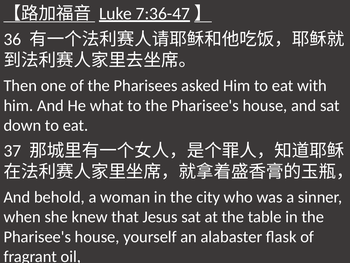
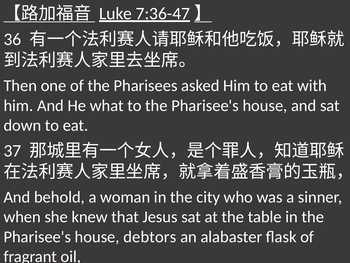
yourself: yourself -> debtors
